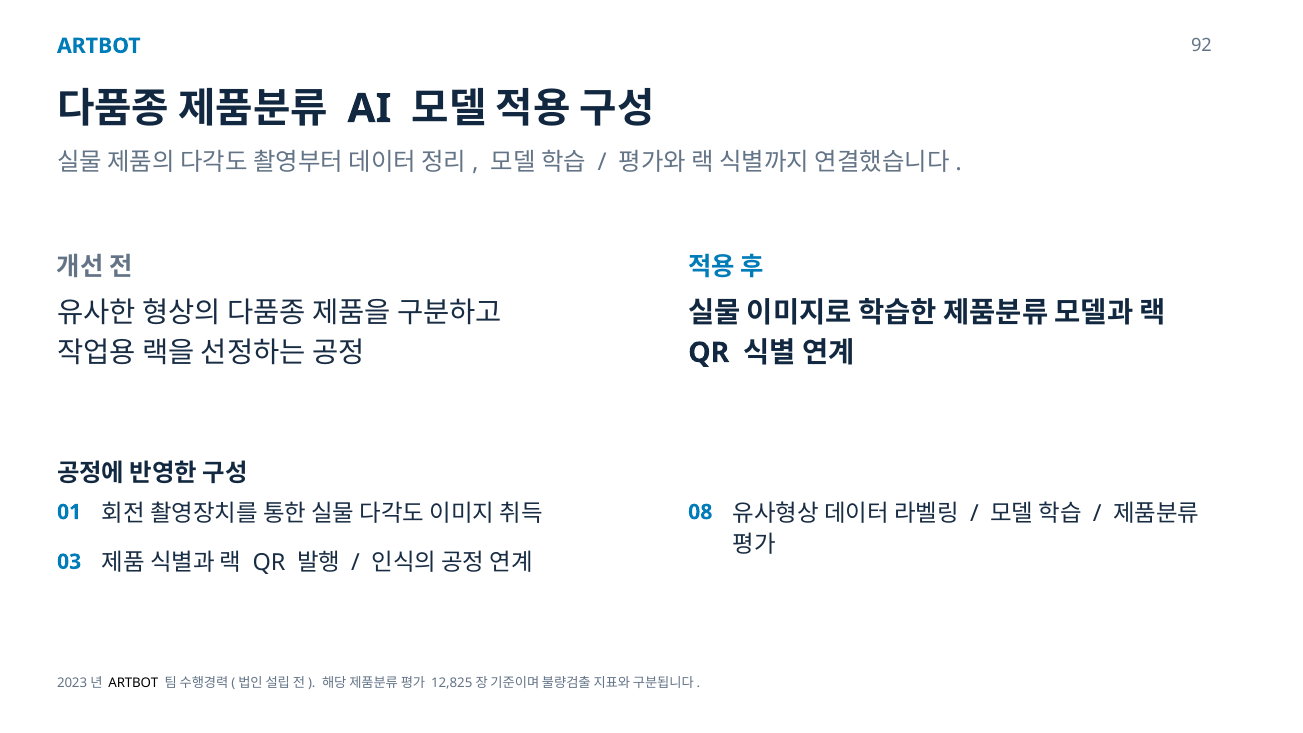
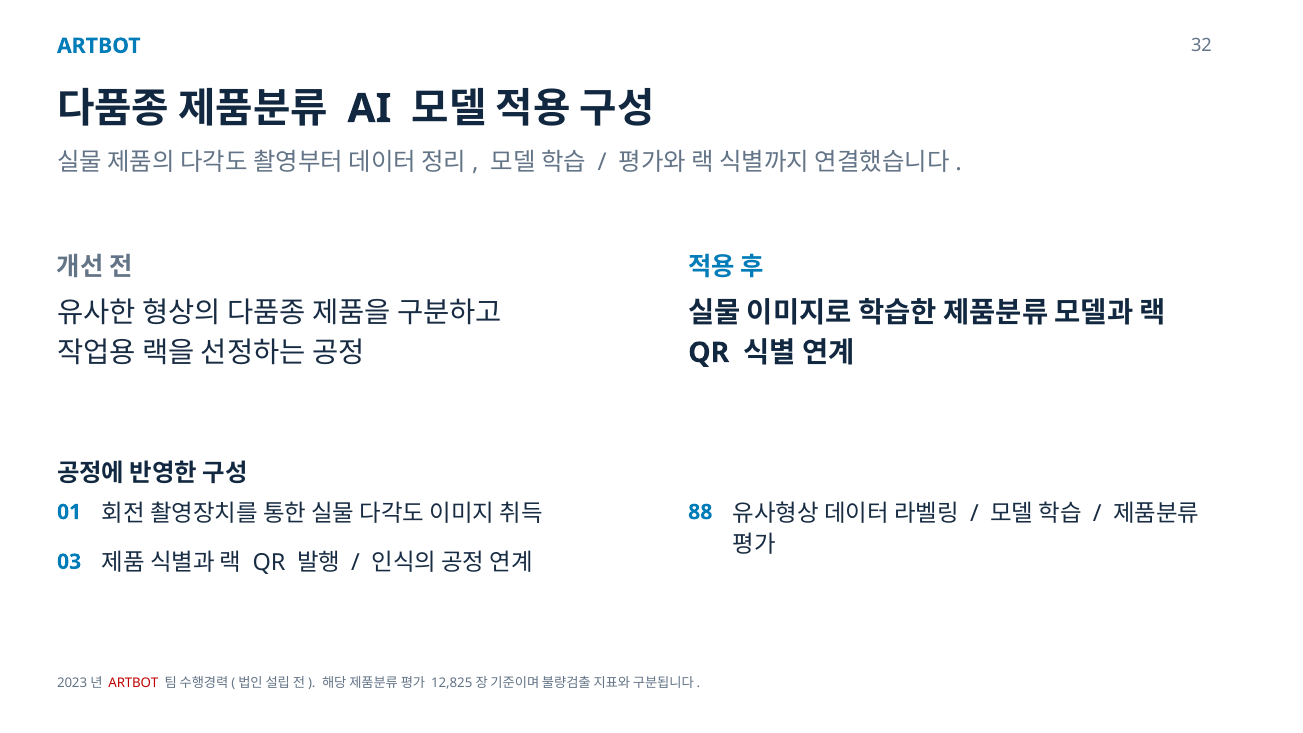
92: 92 -> 32
08: 08 -> 88
ARTBOT at (133, 683) colour: black -> red
